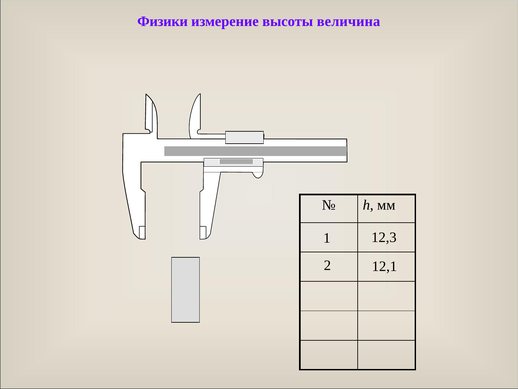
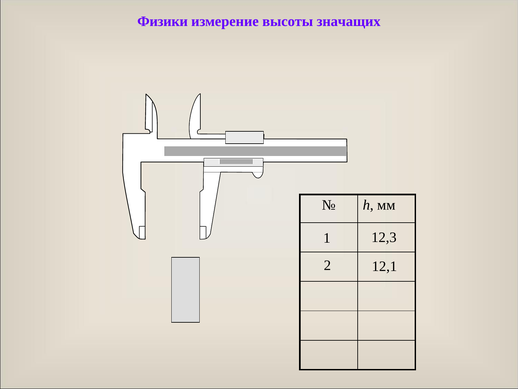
величина: величина -> значащих
